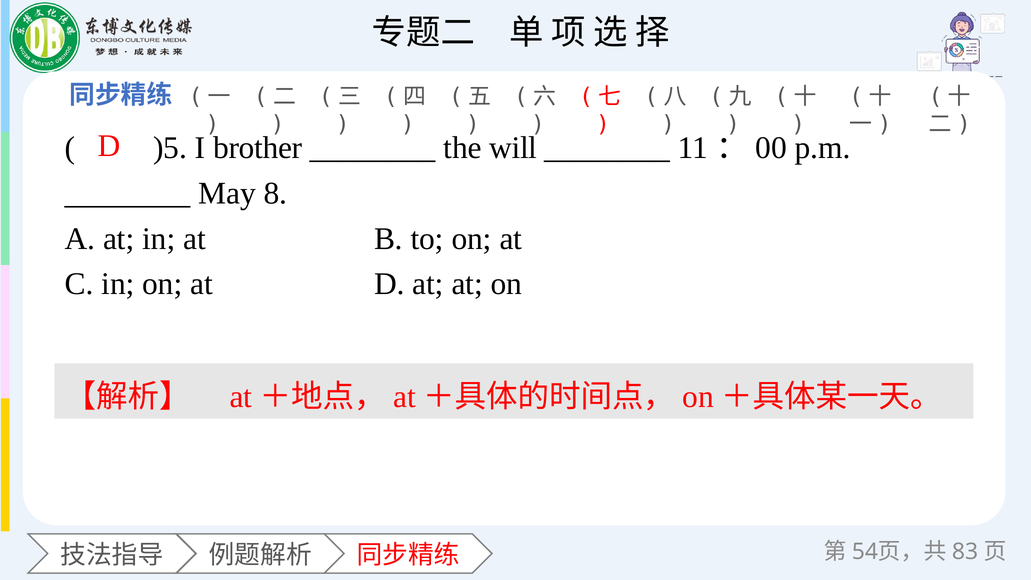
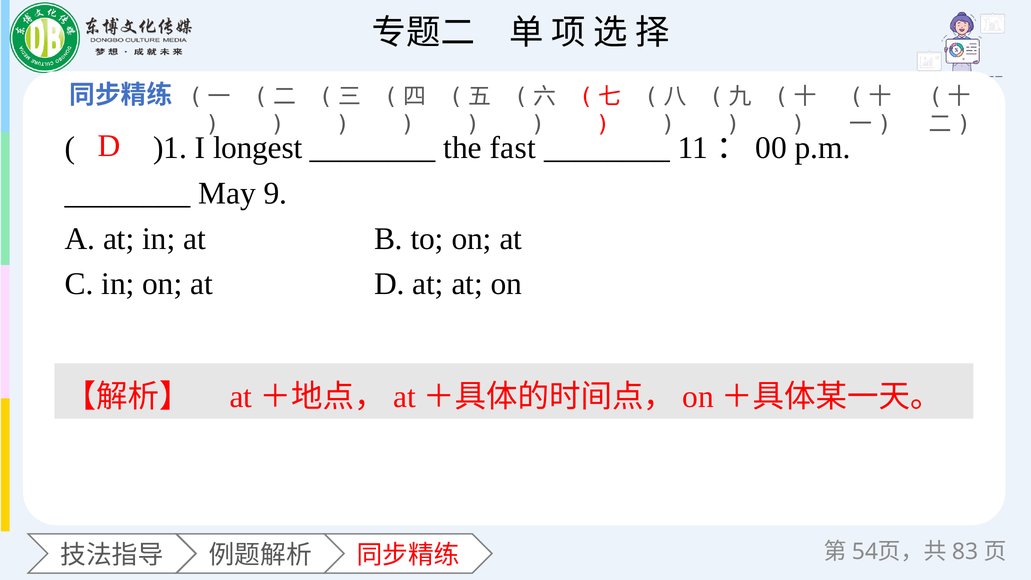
)5: )5 -> )1
brother: brother -> longest
will: will -> fast
8: 8 -> 9
